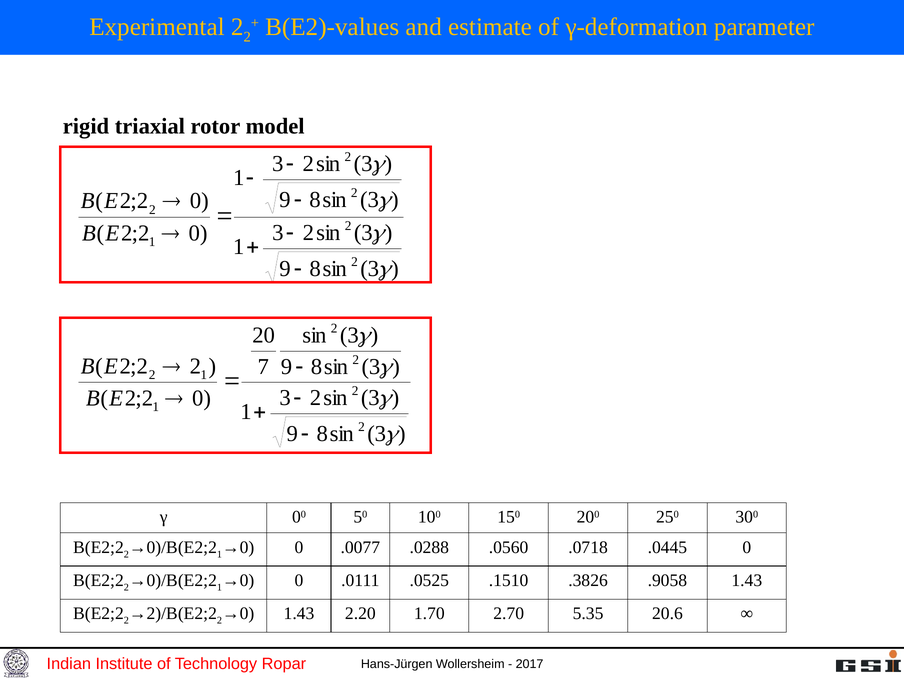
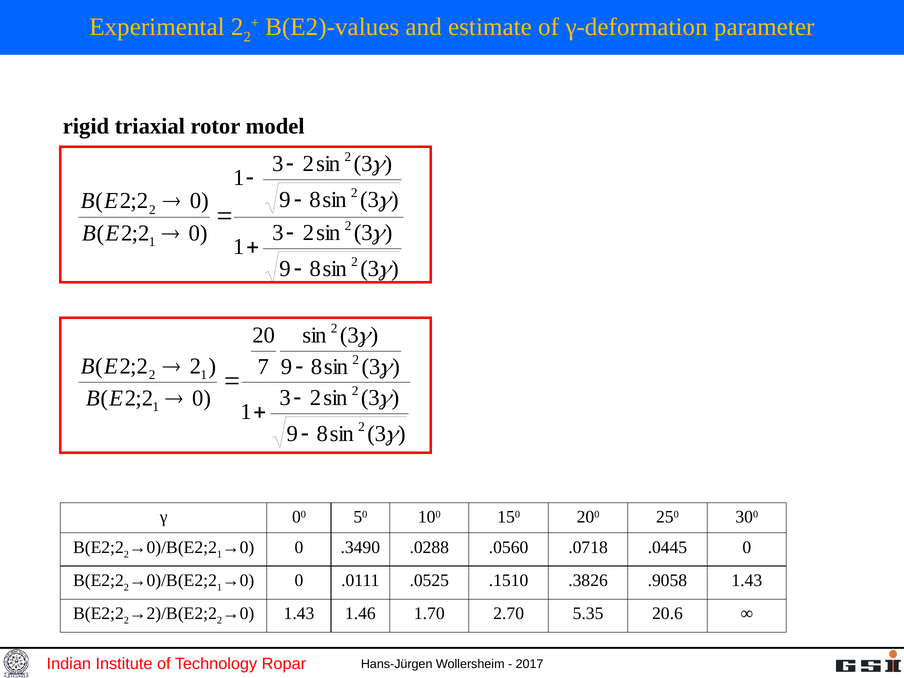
.0077: .0077 -> .3490
2.20: 2.20 -> 1.46
